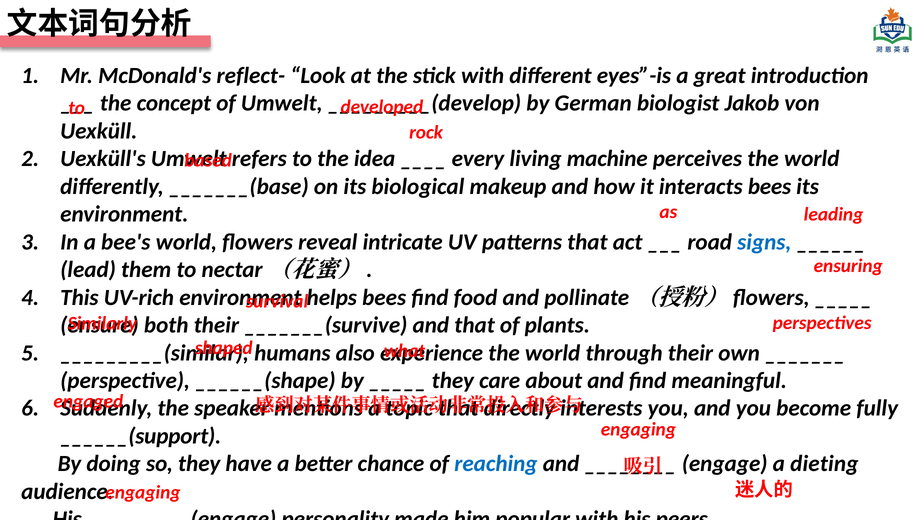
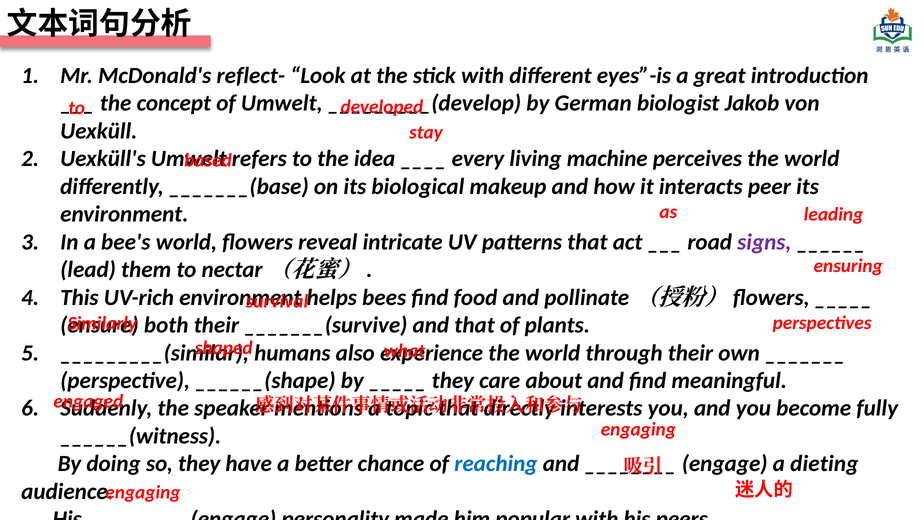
rock: rock -> stay
interacts bees: bees -> peer
signs colour: blue -> purple
______(support: ______(support -> ______(witness
